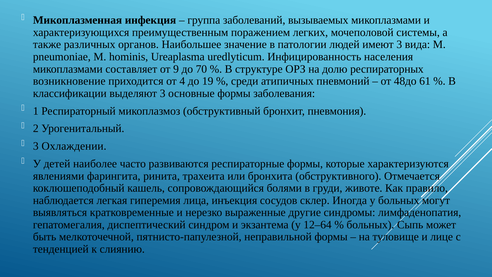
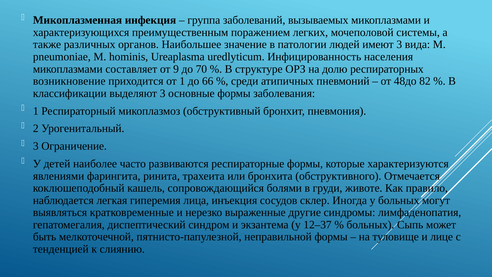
от 4: 4 -> 1
19: 19 -> 66
61: 61 -> 82
Охлаждении: Охлаждении -> Ограничение
12–64: 12–64 -> 12–37
